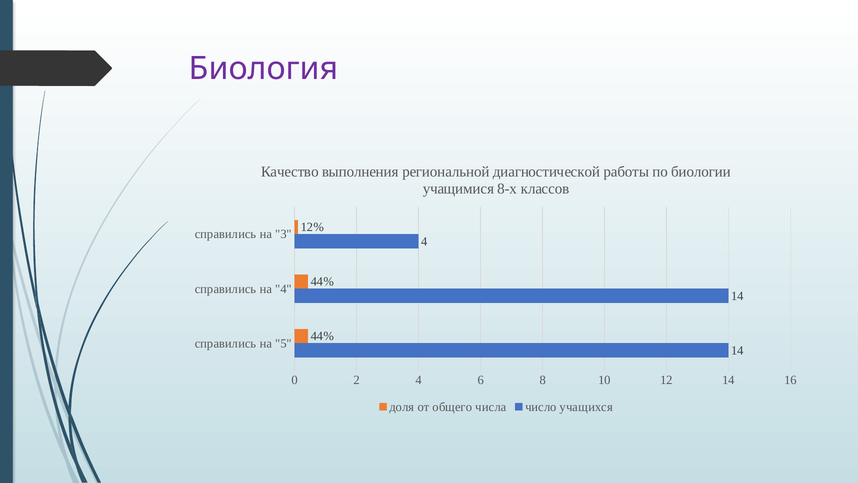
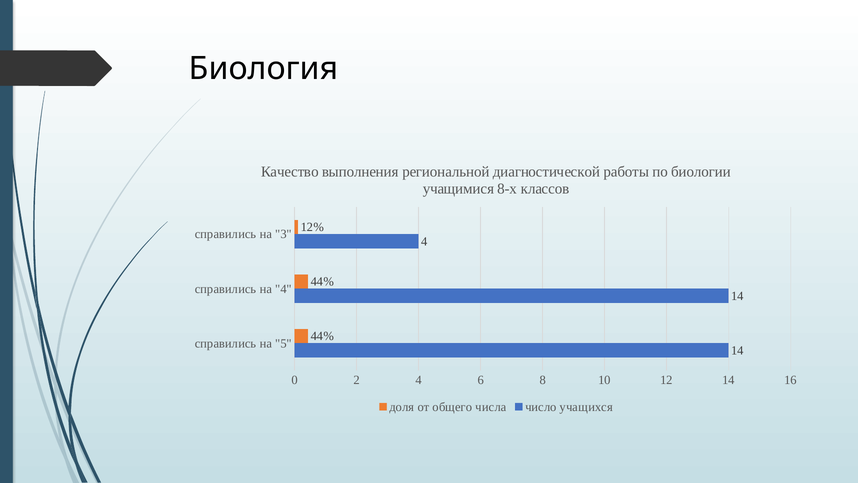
Биология colour: purple -> black
